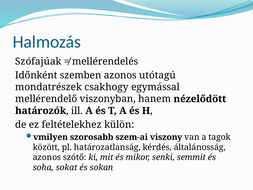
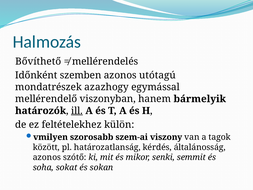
Szófajúak: Szófajúak -> Bővíthető
csakhogy: csakhogy -> azazhogy
nézelődött: nézelődött -> bármelyik
ill underline: none -> present
